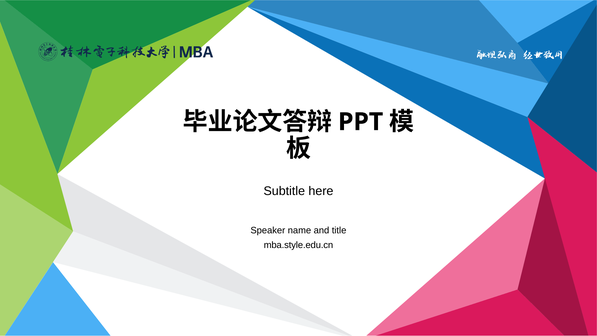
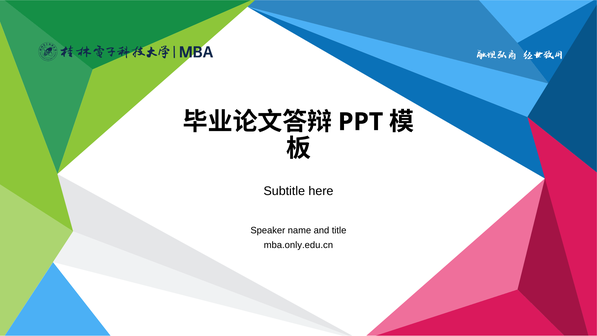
mba.style.edu.cn: mba.style.edu.cn -> mba.only.edu.cn
